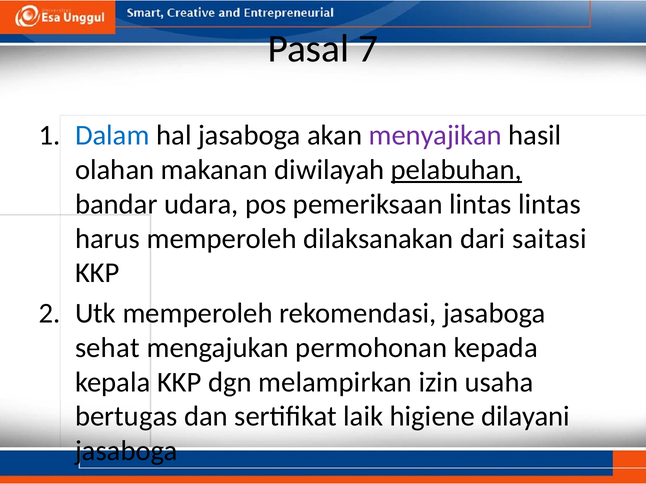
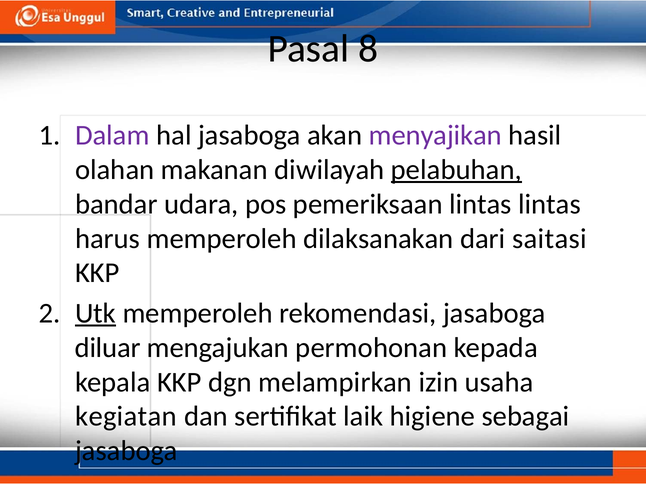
7: 7 -> 8
Dalam colour: blue -> purple
Utk underline: none -> present
sehat: sehat -> diluar
bertugas: bertugas -> kegiatan
dilayani: dilayani -> sebagai
